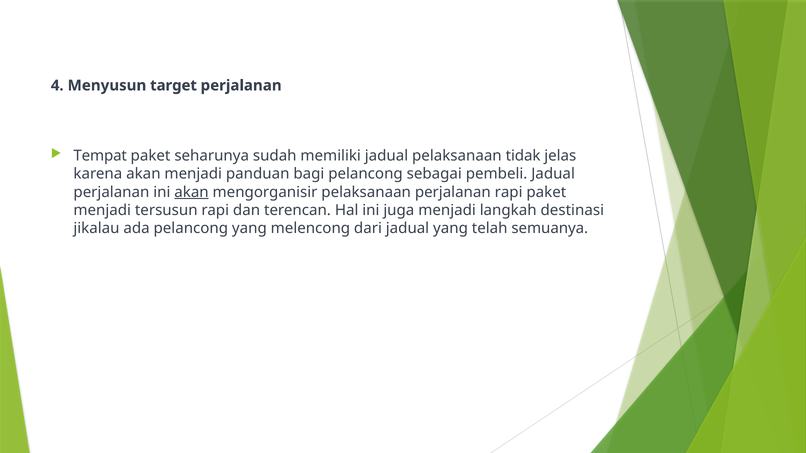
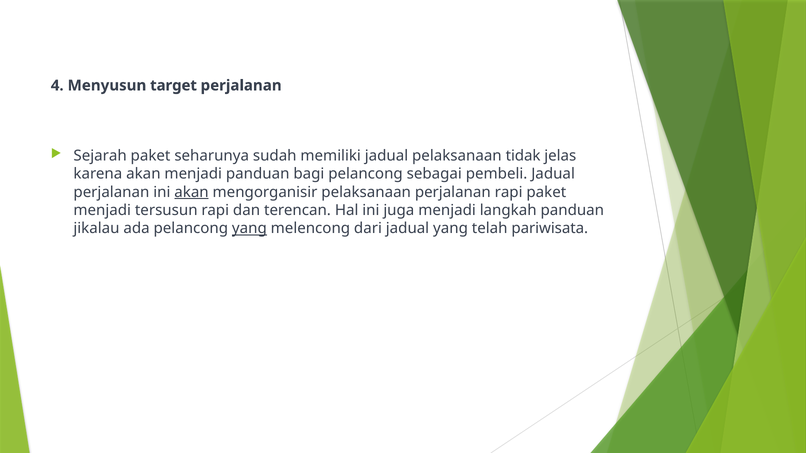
Tempat: Tempat -> Sejarah
langkah destinasi: destinasi -> panduan
yang at (249, 229) underline: none -> present
semuanya: semuanya -> pariwisata
